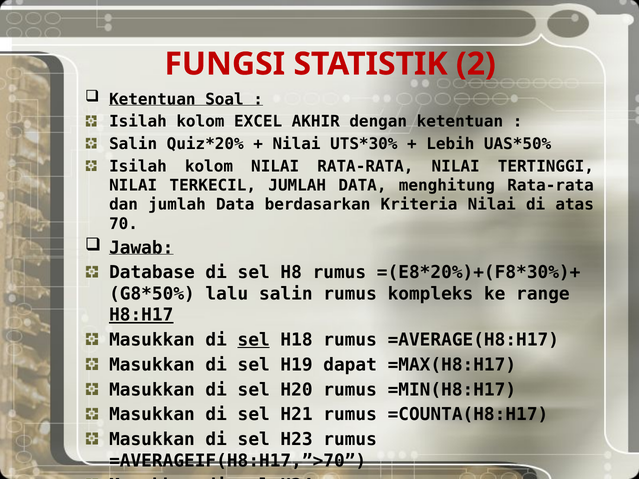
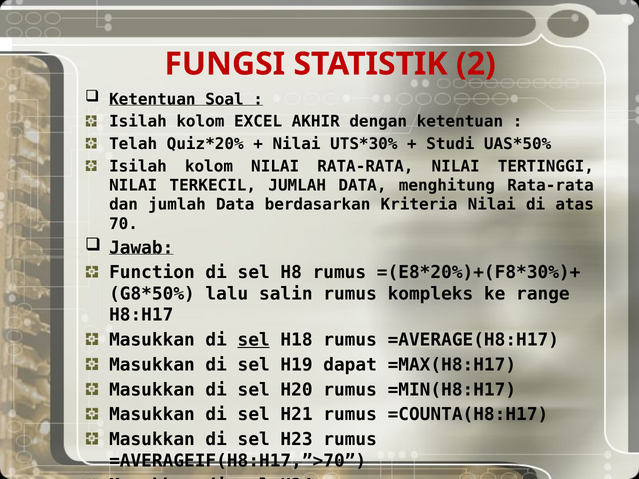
Salin at (133, 144): Salin -> Telah
Lebih: Lebih -> Studi
Database: Database -> Function
H8:H17 underline: present -> none
